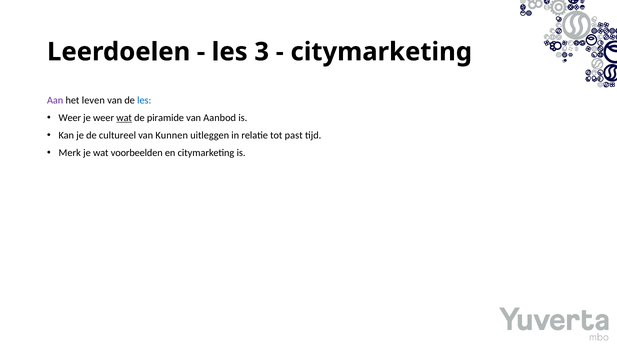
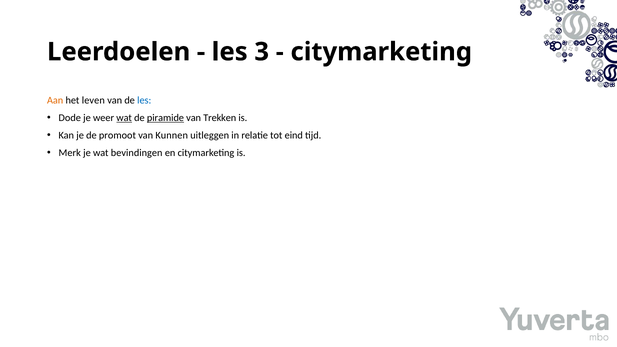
Aan colour: purple -> orange
Weer at (70, 118): Weer -> Dode
piramide underline: none -> present
Aanbod: Aanbod -> Trekken
cultureel: cultureel -> promoot
past: past -> eind
voorbeelden: voorbeelden -> bevindingen
